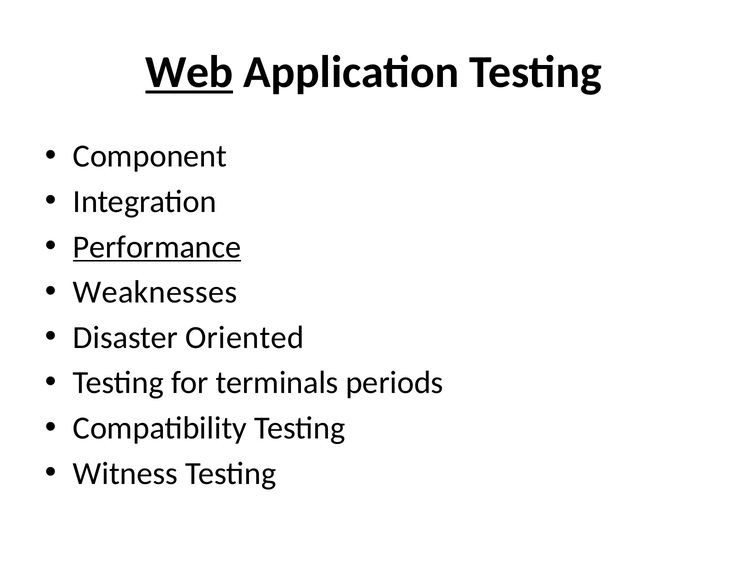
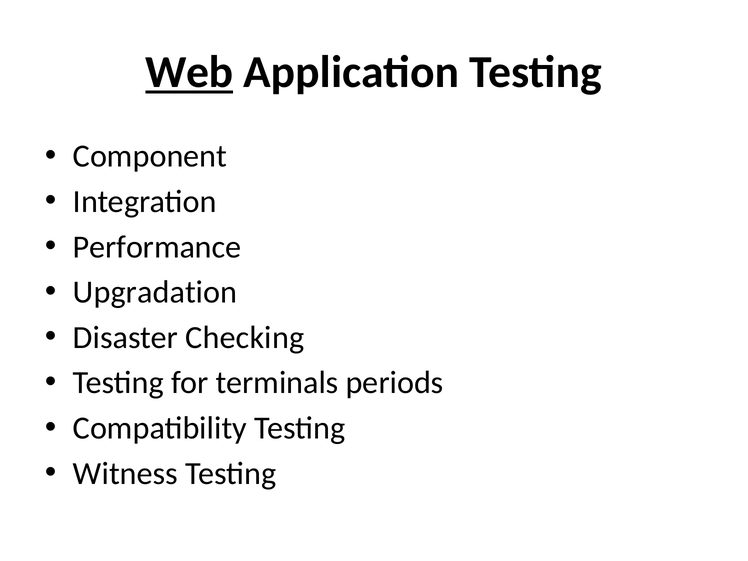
Performance underline: present -> none
Weaknesses: Weaknesses -> Upgradation
Oriented: Oriented -> Checking
